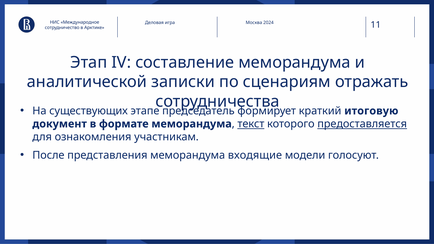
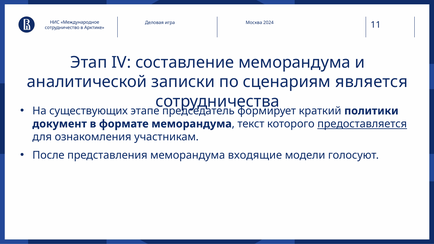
отражать: отражать -> является
итоговую: итоговую -> политики
текст underline: present -> none
